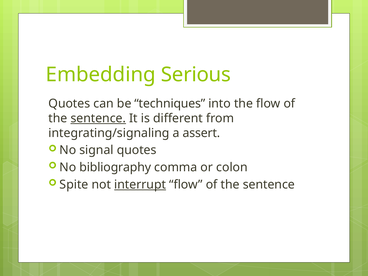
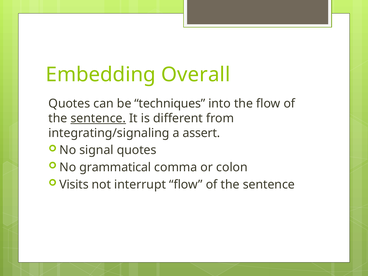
Serious: Serious -> Overall
bibliography: bibliography -> grammatical
Spite: Spite -> Visits
interrupt underline: present -> none
